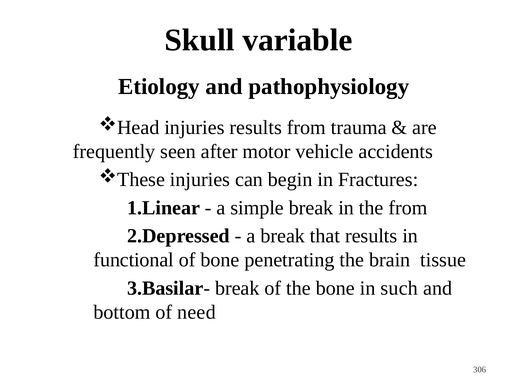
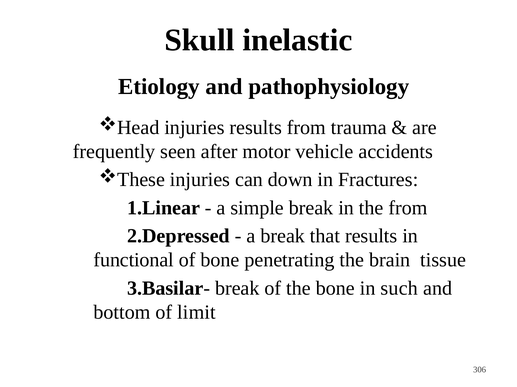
variable: variable -> inelastic
begin: begin -> down
need: need -> limit
